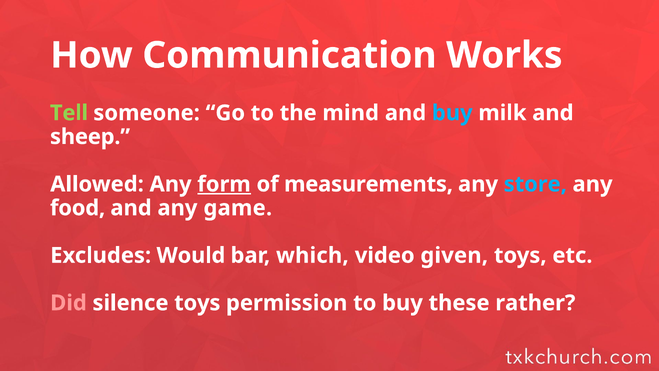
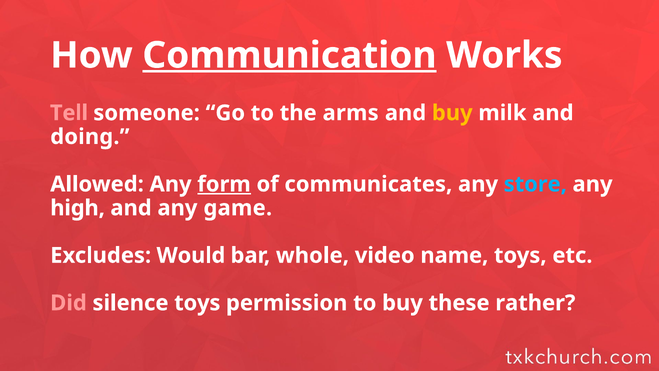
Communication underline: none -> present
Tell colour: light green -> pink
mind: mind -> arms
buy at (452, 113) colour: light blue -> yellow
sheep: sheep -> doing
measurements: measurements -> communicates
food: food -> high
which: which -> whole
given: given -> name
